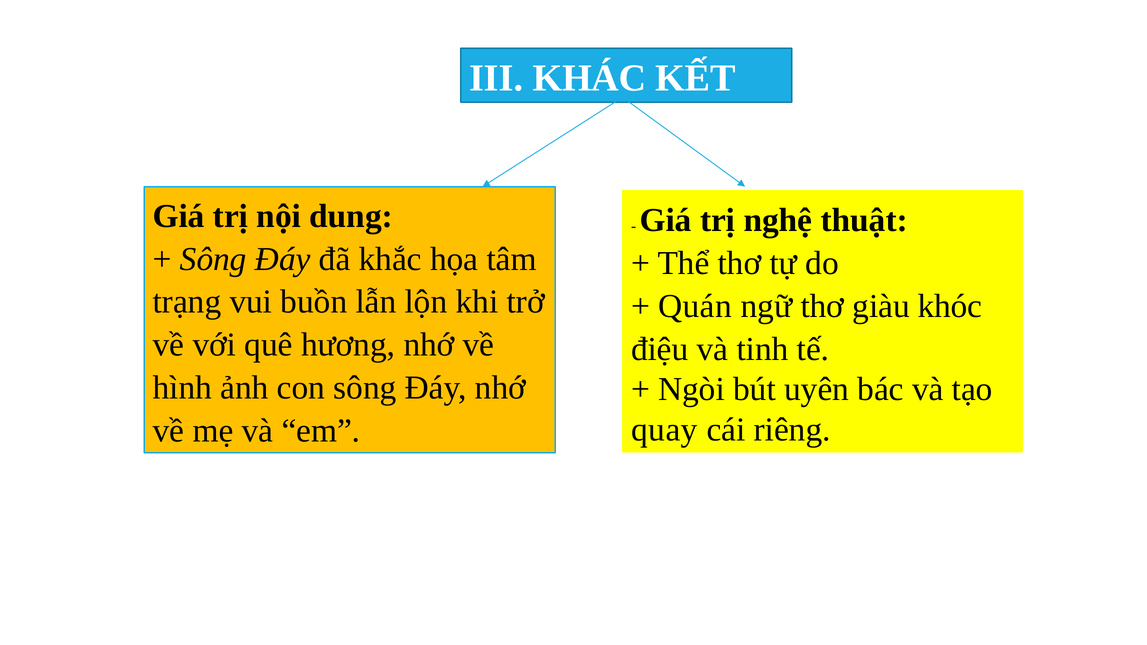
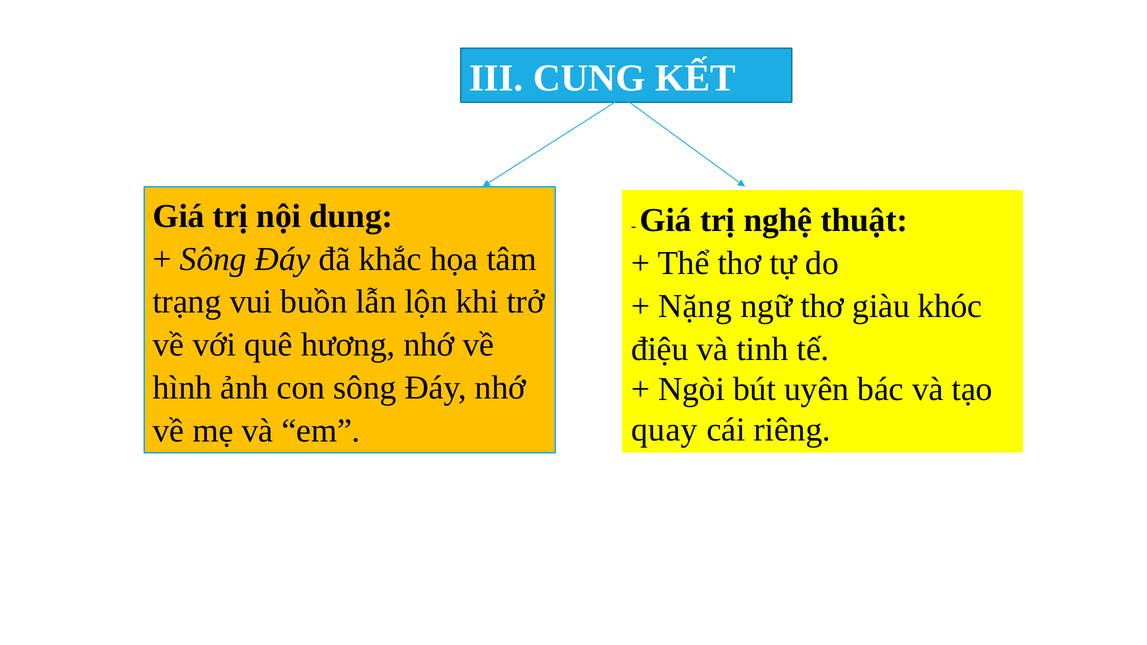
KHÁC: KHÁC -> CUNG
Quán: Quán -> Nặng
